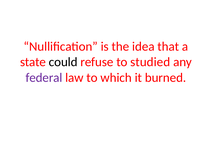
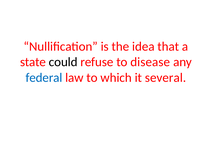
studied: studied -> disease
federal colour: purple -> blue
burned: burned -> several
